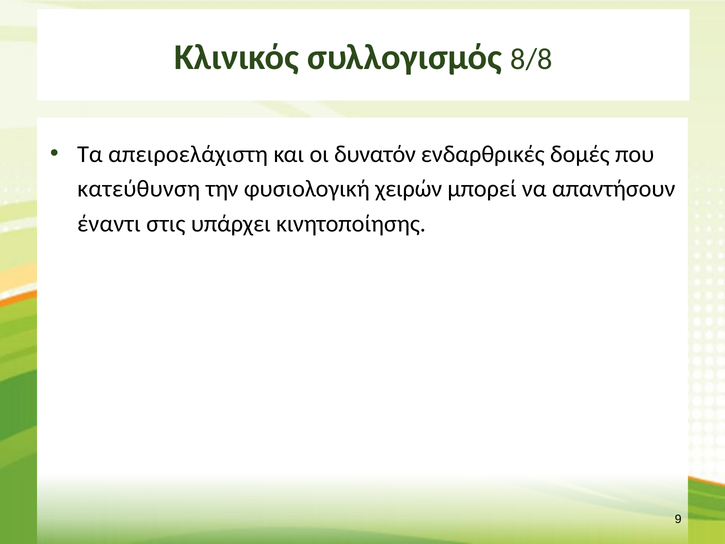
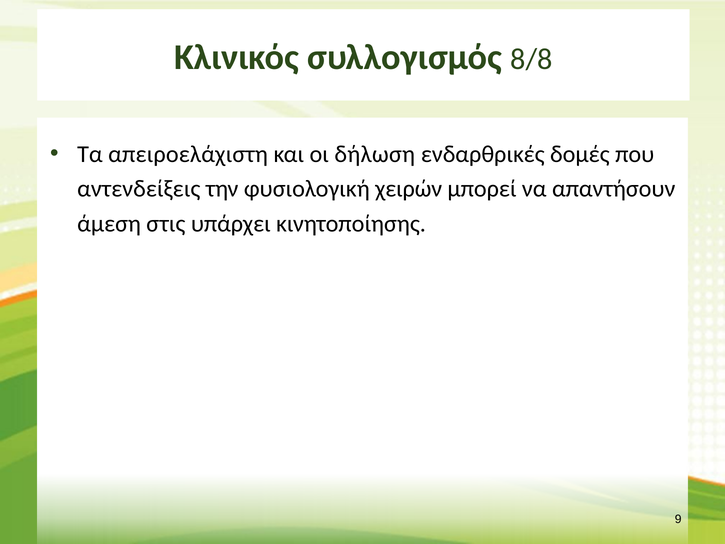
δυνατόν: δυνατόν -> δήλωση
κατεύθυνση: κατεύθυνση -> αντενδείξεις
έναντι: έναντι -> άμεση
